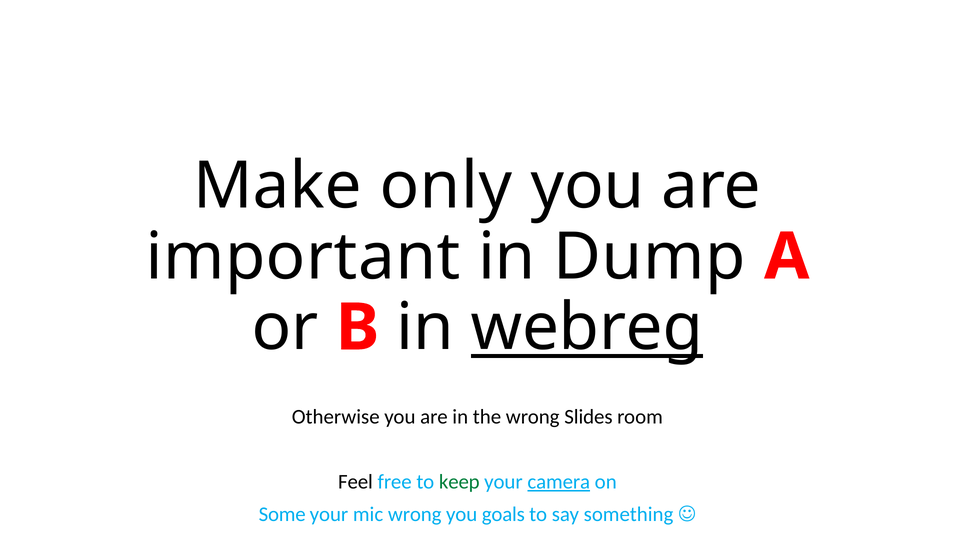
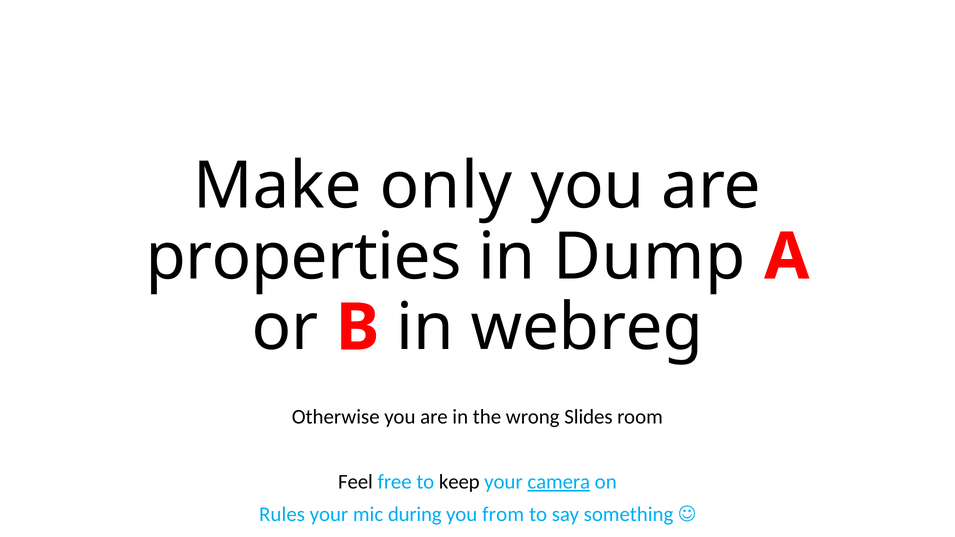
important: important -> properties
webreg underline: present -> none
keep colour: green -> black
Some: Some -> Rules
mic wrong: wrong -> during
goals: goals -> from
